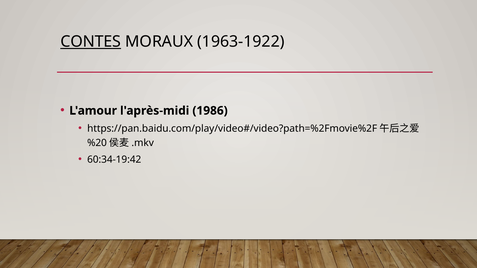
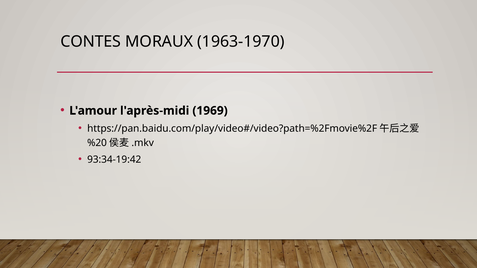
CONTES underline: present -> none
1963-1922: 1963-1922 -> 1963-1970
1986: 1986 -> 1969
60:34-19:42: 60:34-19:42 -> 93:34-19:42
